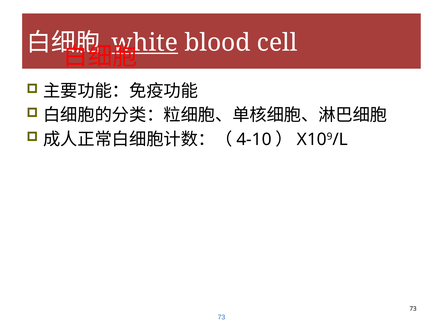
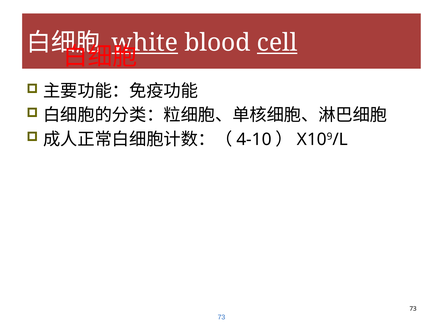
cell underline: none -> present
